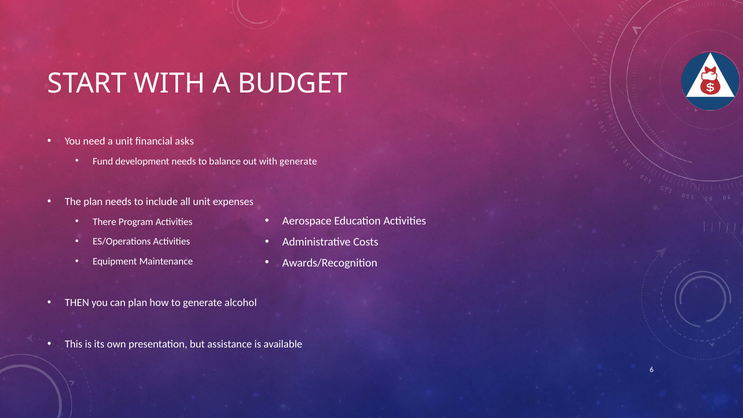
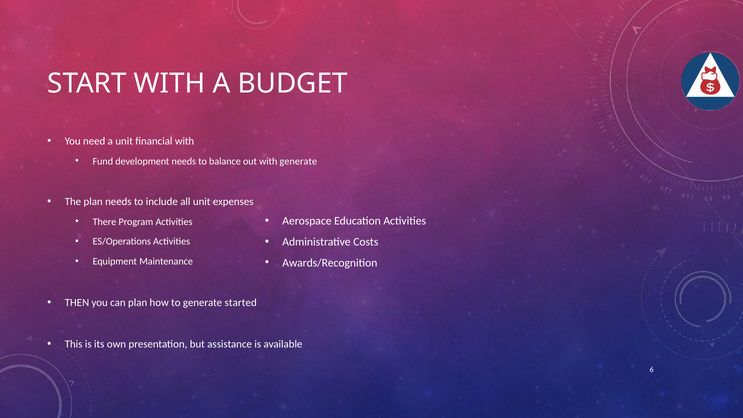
financial asks: asks -> with
alcohol: alcohol -> started
